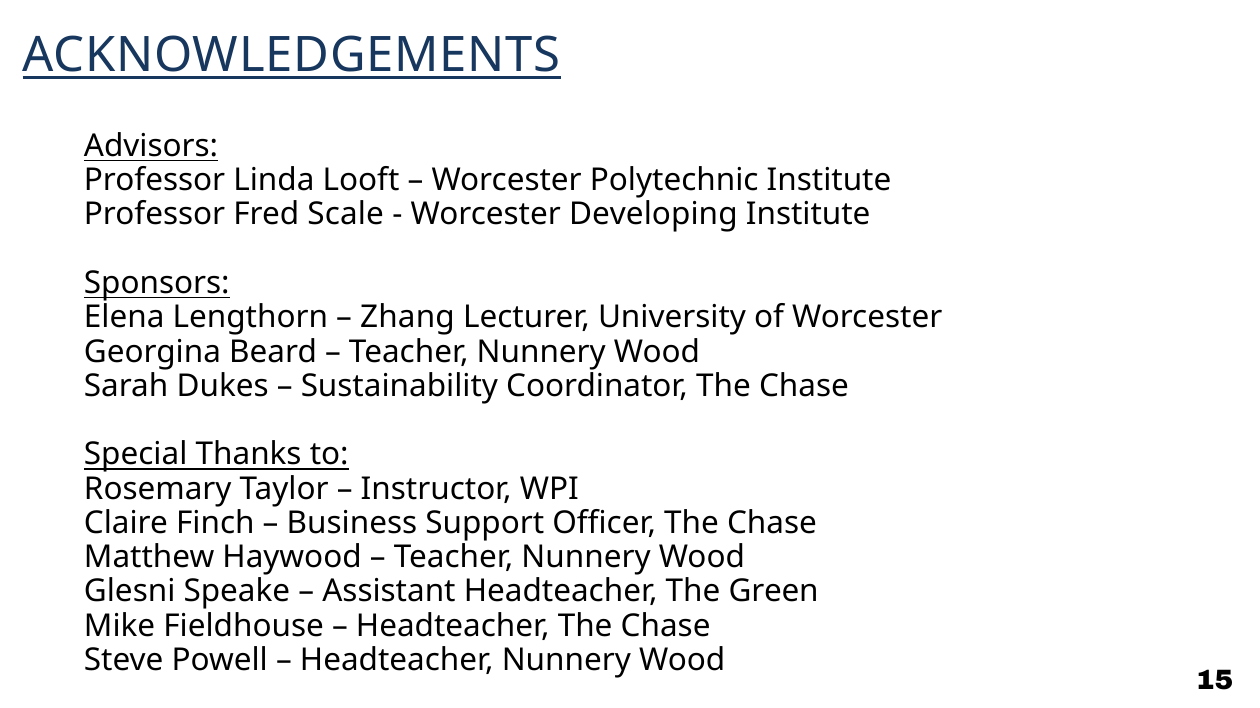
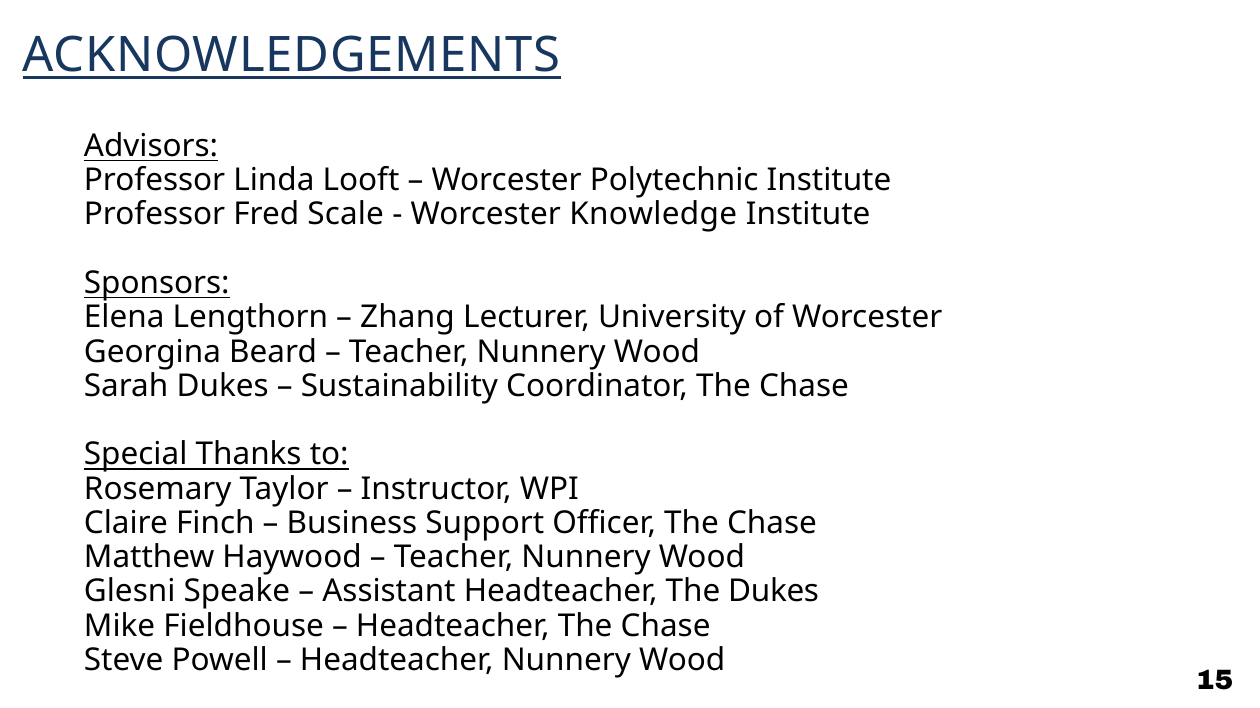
Developing: Developing -> Knowledge
The Green: Green -> Dukes
